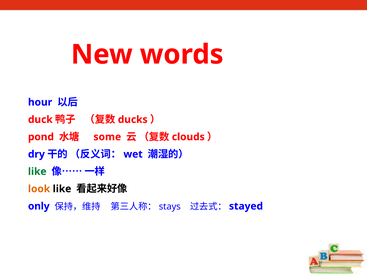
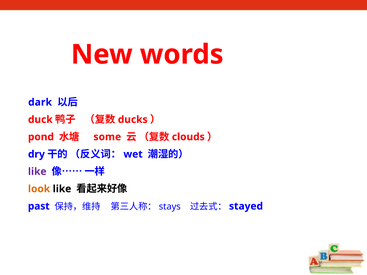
hour: hour -> dark
like at (37, 172) colour: green -> purple
only: only -> past
